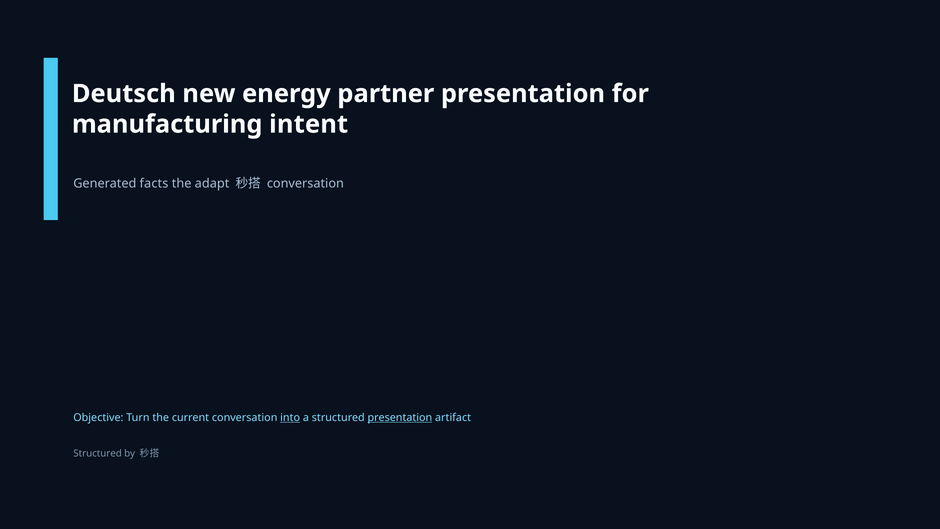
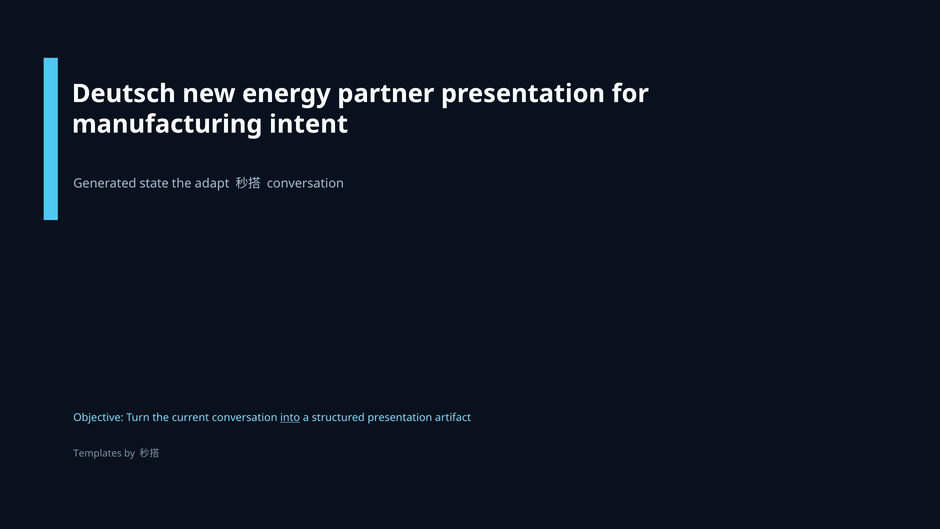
facts: facts -> state
presentation at (400, 417) underline: present -> none
Structured at (98, 453): Structured -> Templates
